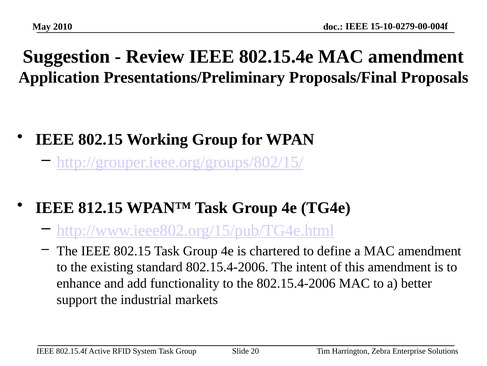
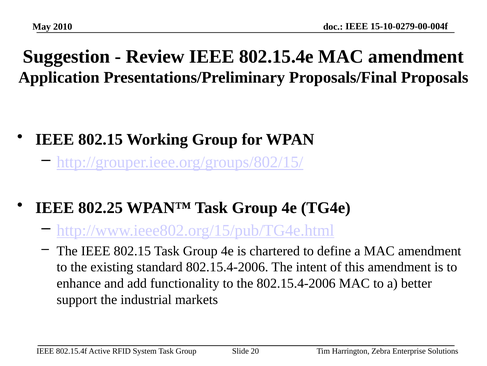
812.15: 812.15 -> 802.25
